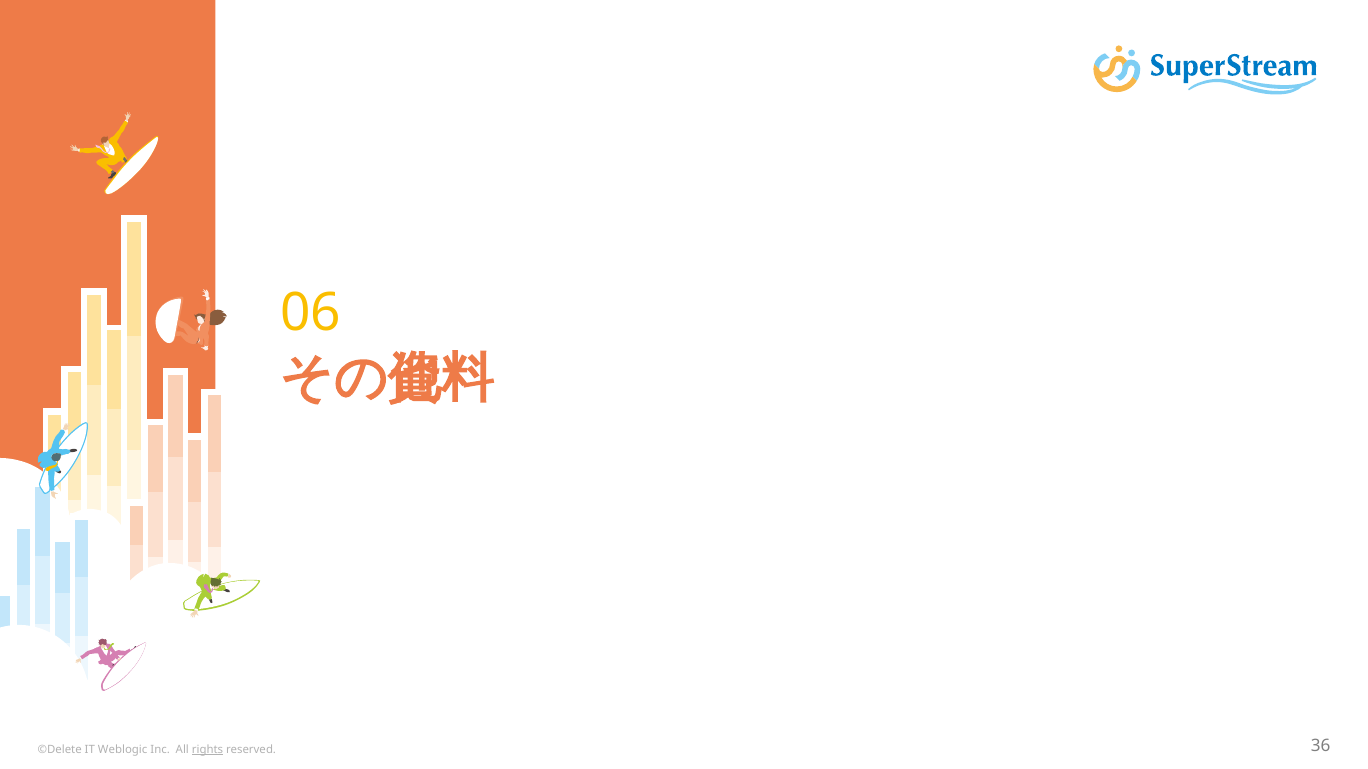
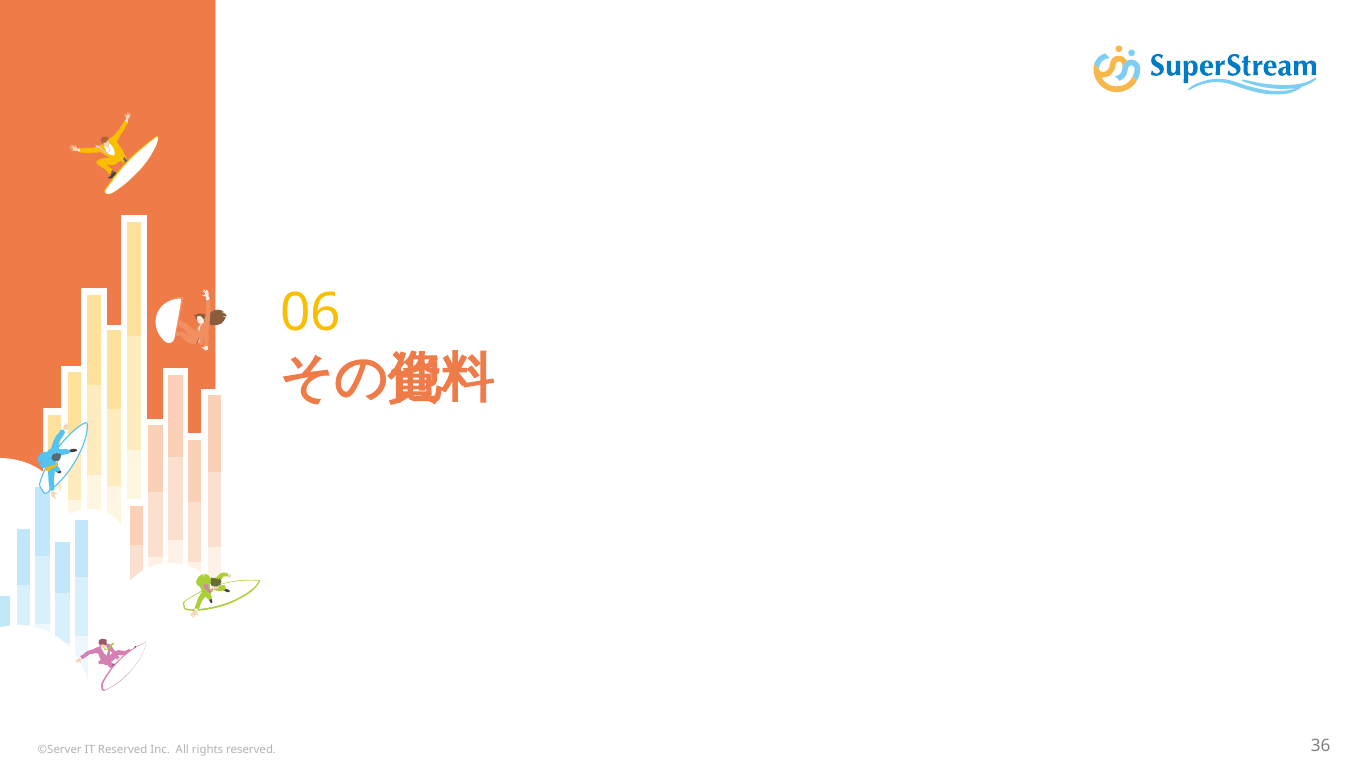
©Delete: ©Delete -> ©Server
IT Weblogic: Weblogic -> Reserved
rights underline: present -> none
